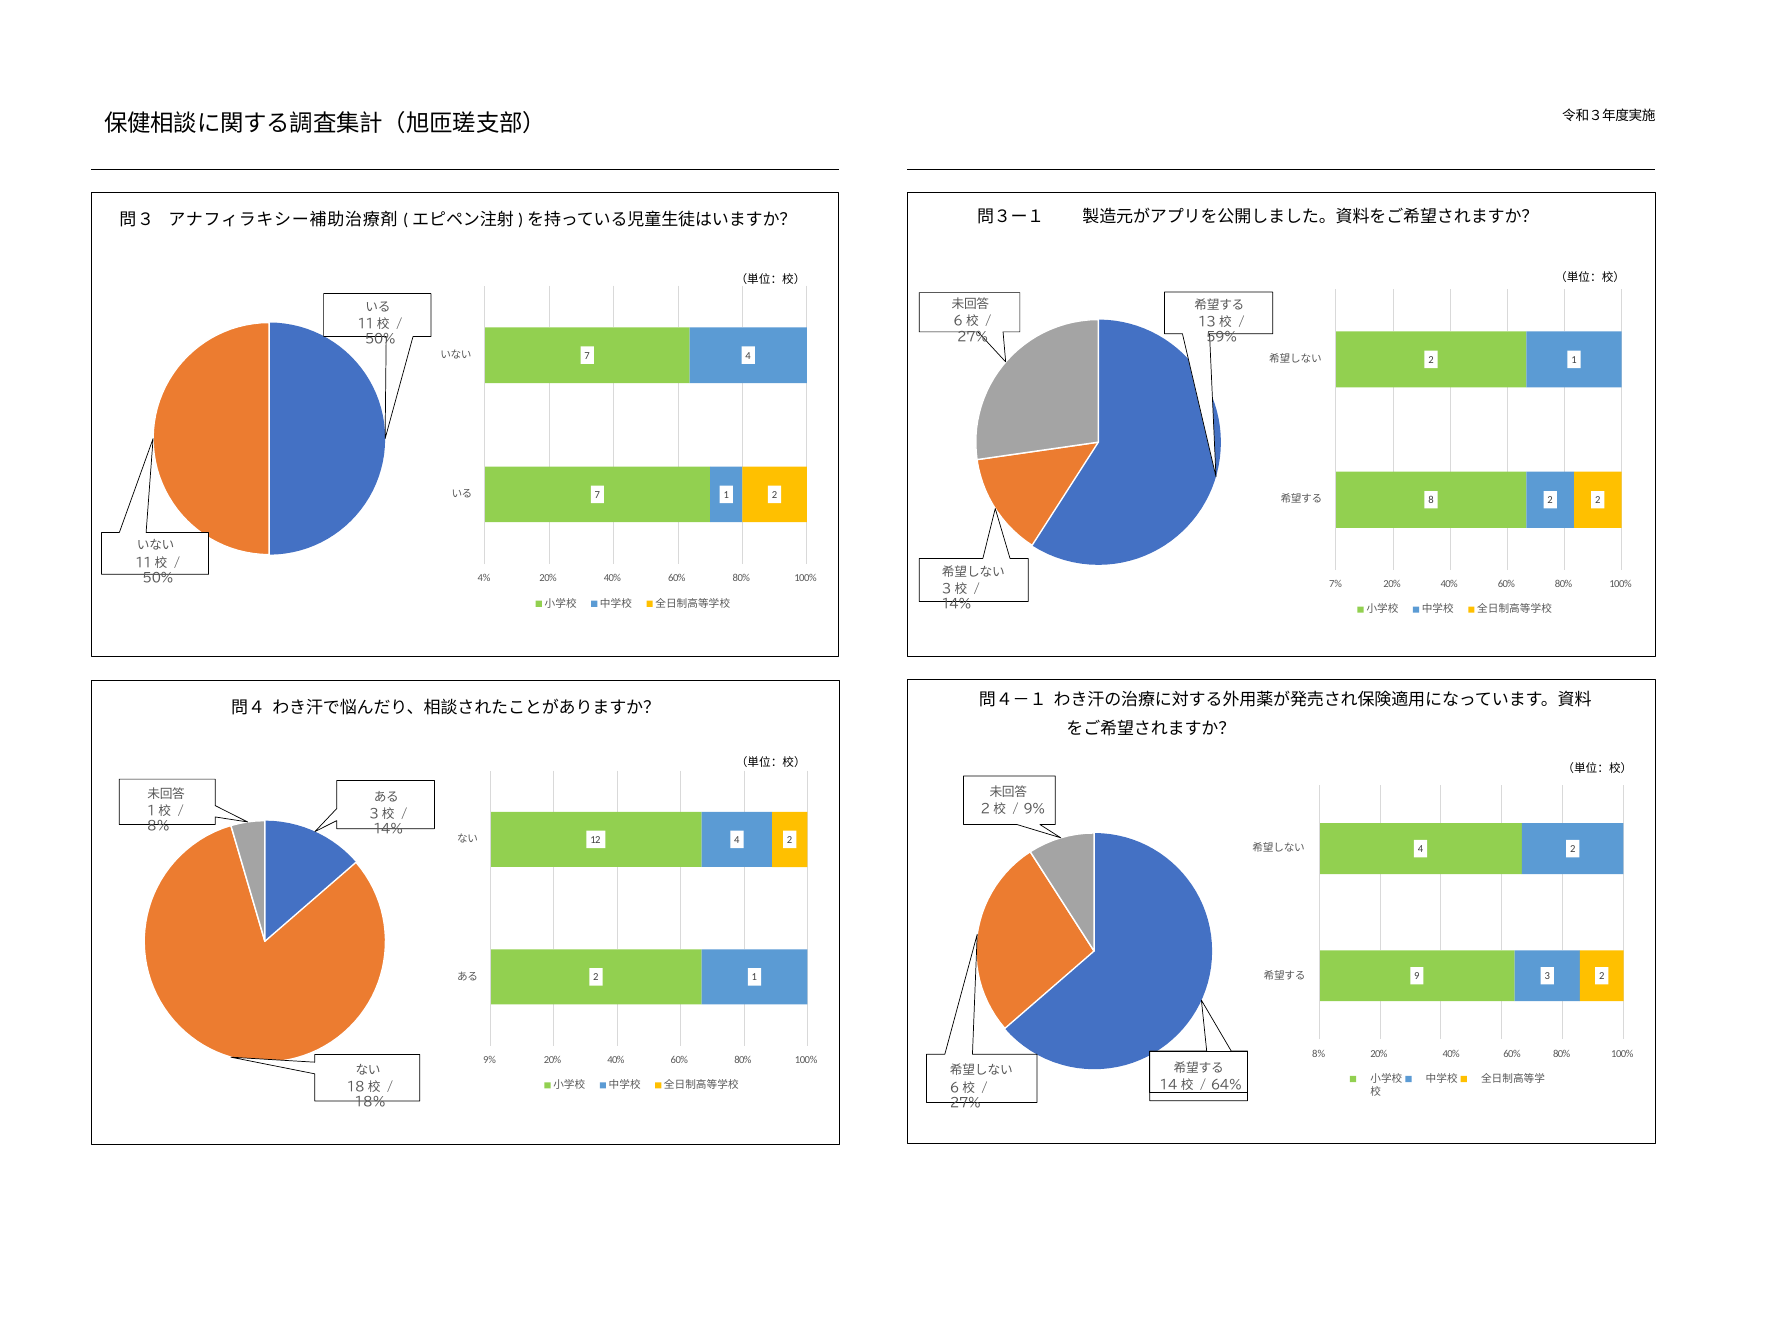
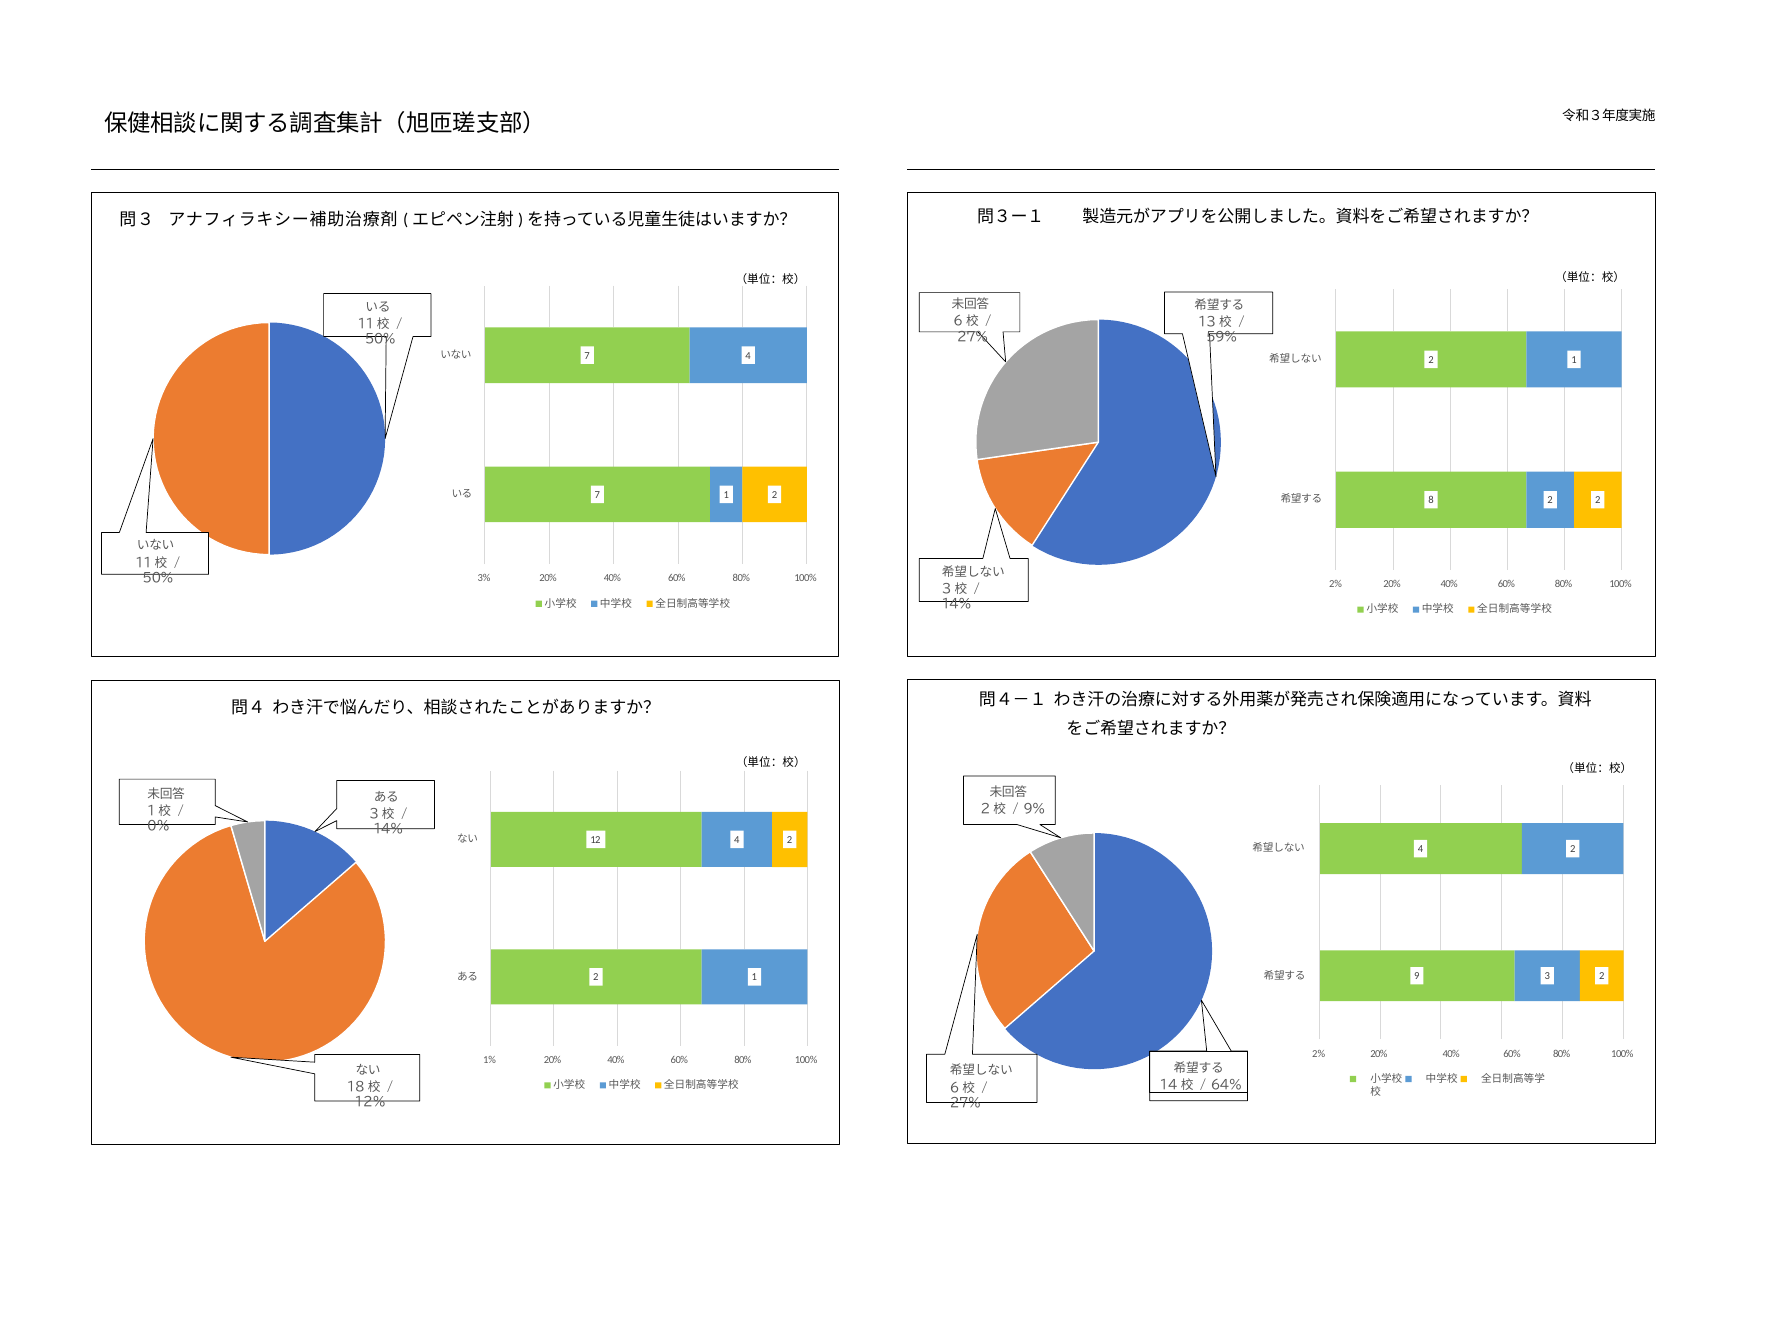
4%: 4% -> 3%
7% at (1335, 584): 7% -> 2%
8% at (158, 826): 8% -> 0%
8% at (1319, 1053): 8% -> 2%
9% at (490, 1060): 9% -> 1%
18%: 18% -> 12%
